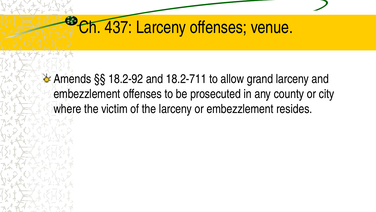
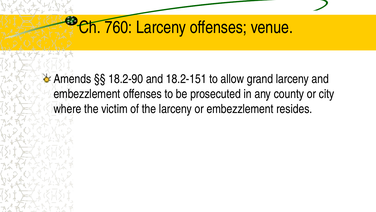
437: 437 -> 760
18.2-92: 18.2-92 -> 18.2-90
18.2-711: 18.2-711 -> 18.2-151
